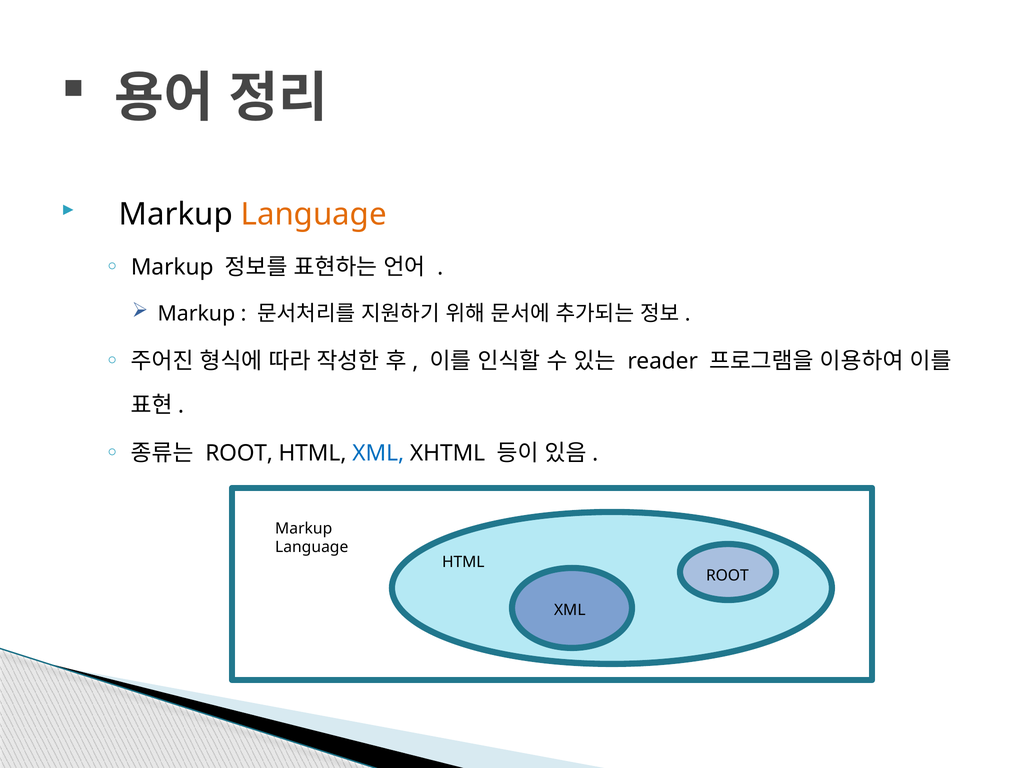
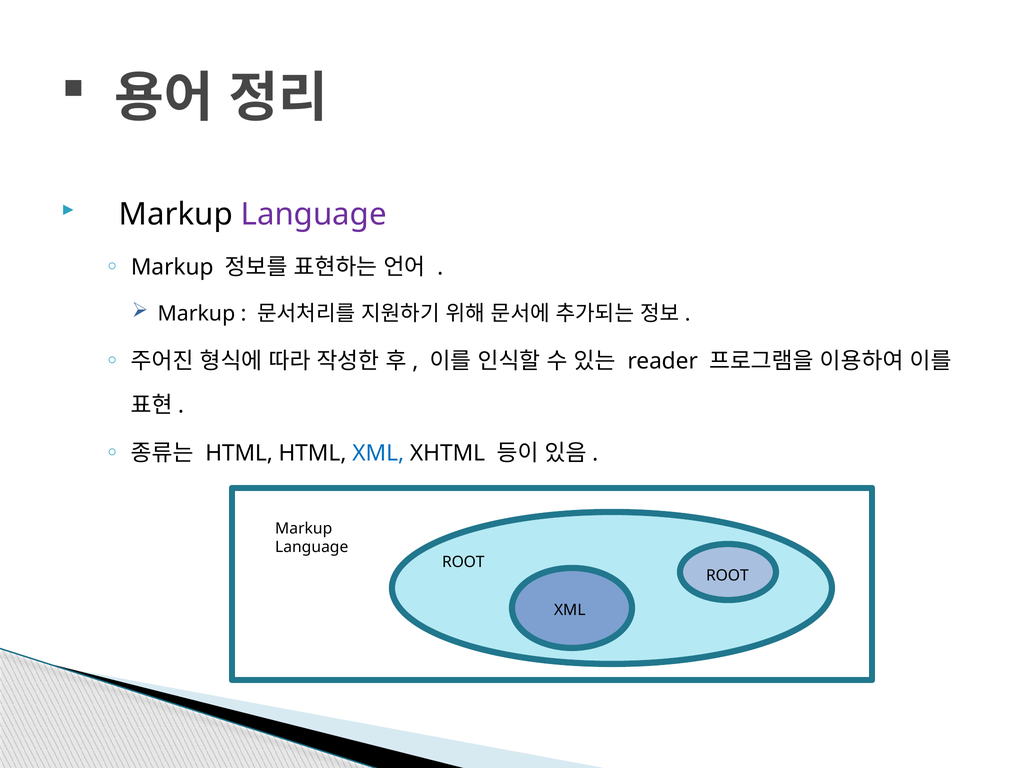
Language at (314, 214) colour: orange -> purple
ROOT at (239, 453): ROOT -> HTML
HTML at (463, 562): HTML -> ROOT
